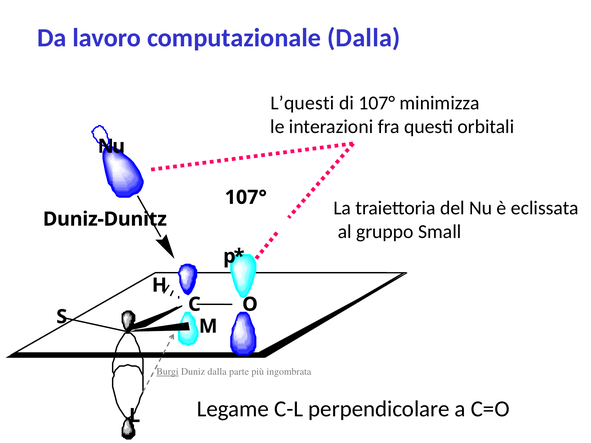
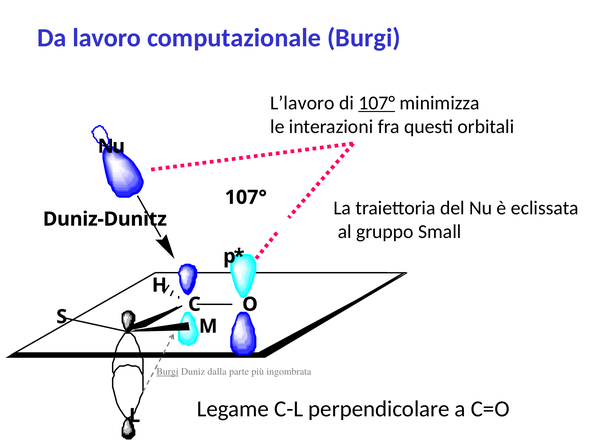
computazionale Dalla: Dalla -> Burgi
L’questi: L’questi -> L’lavoro
107° at (377, 103) underline: none -> present
